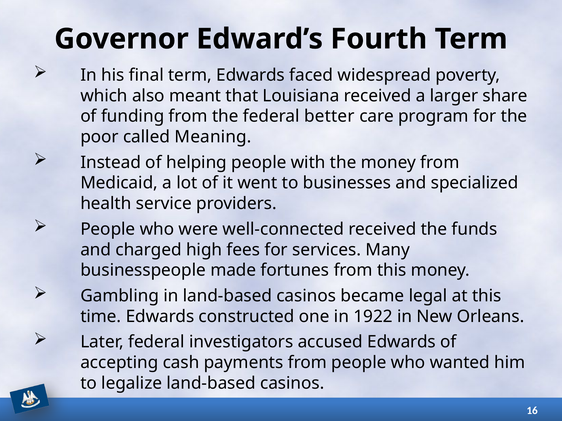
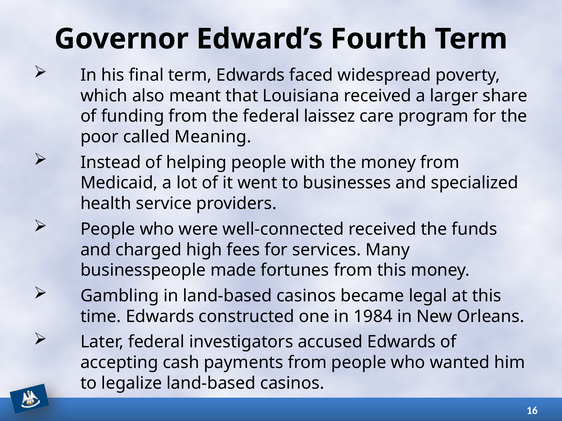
better: better -> laissez
1922: 1922 -> 1984
